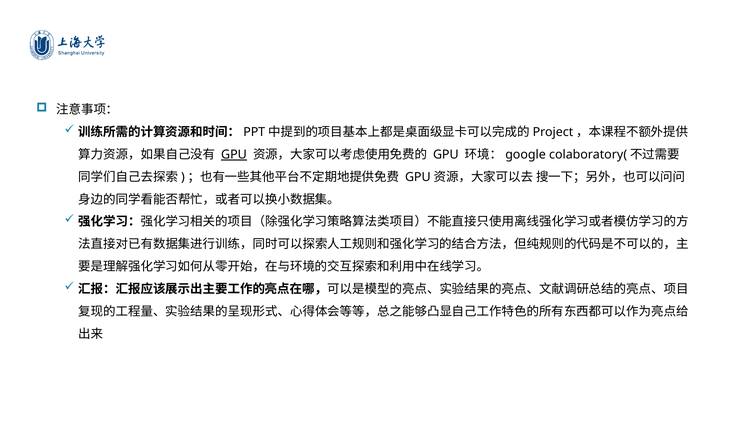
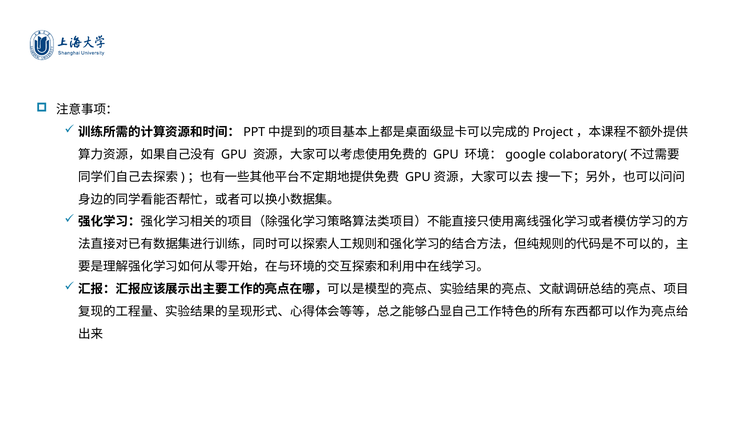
GPU at (234, 155) underline: present -> none
